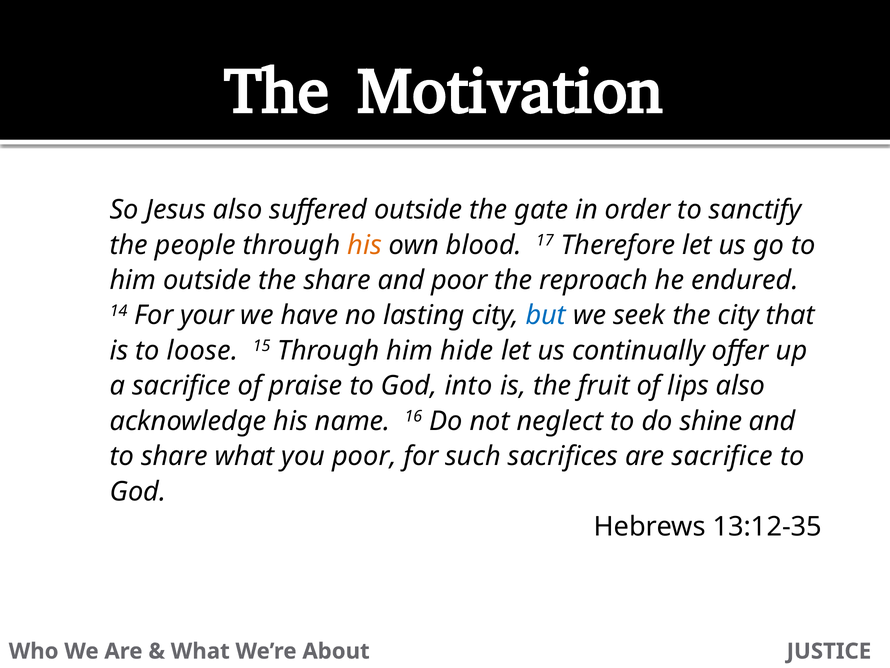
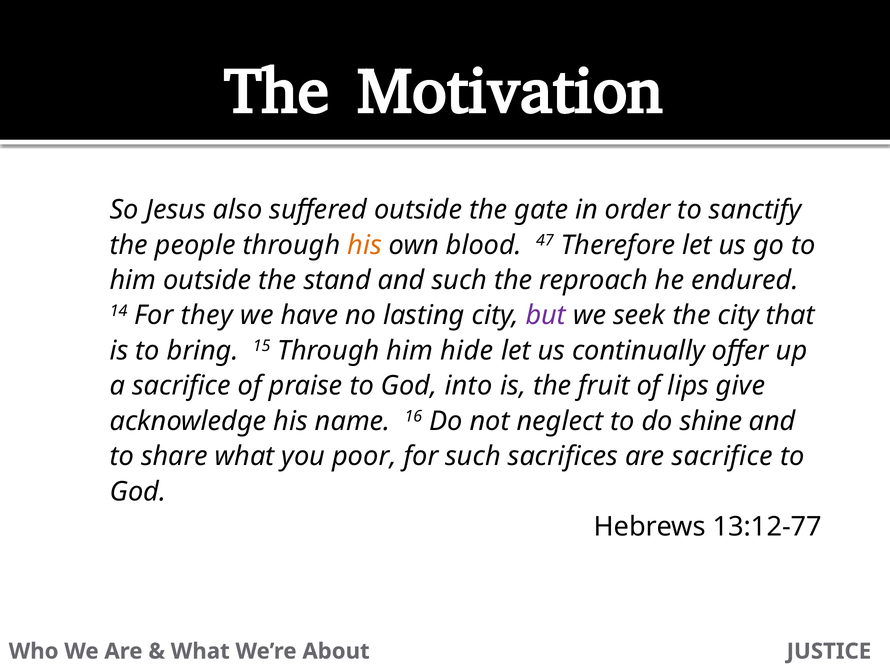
17: 17 -> 47
the share: share -> stand
and poor: poor -> such
your: your -> they
but colour: blue -> purple
loose: loose -> bring
lips also: also -> give
13:12-35: 13:12-35 -> 13:12-77
